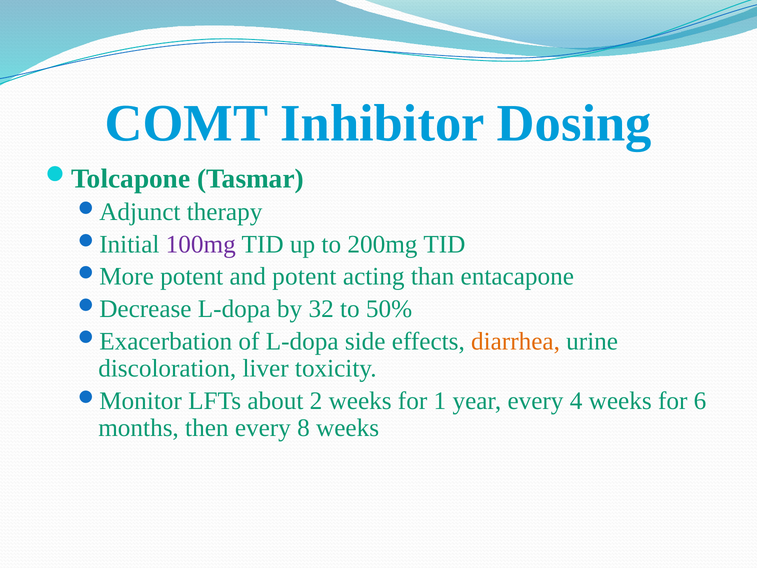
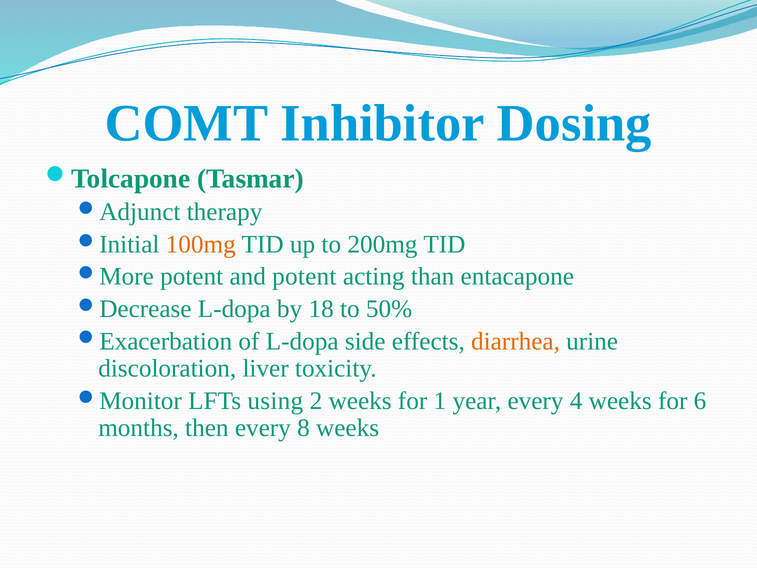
100mg colour: purple -> orange
32: 32 -> 18
about: about -> using
